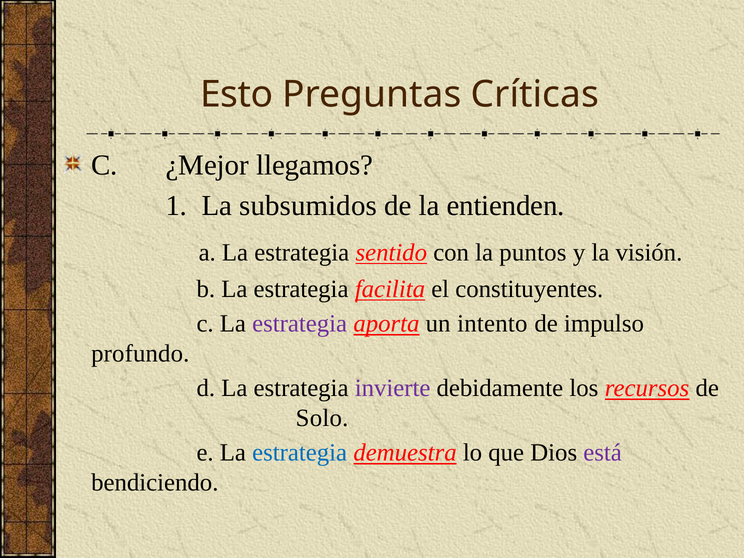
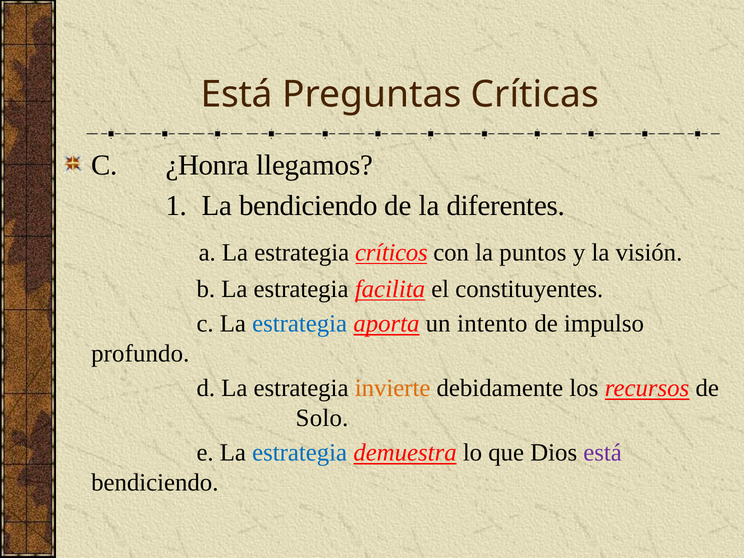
Esto at (237, 94): Esto -> Está
¿Mejor: ¿Mejor -> ¿Honra
La subsumidos: subsumidos -> bendiciendo
entienden: entienden -> diferentes
sentido: sentido -> críticos
estrategia at (300, 324) colour: purple -> blue
invierte colour: purple -> orange
